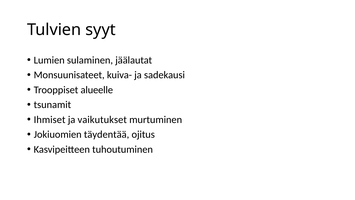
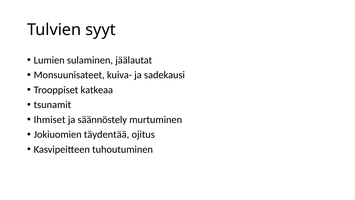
alueelle: alueelle -> katkeaa
vaikutukset: vaikutukset -> säännöstely
